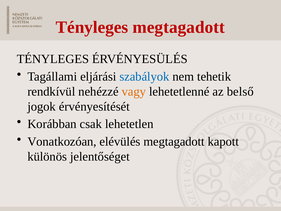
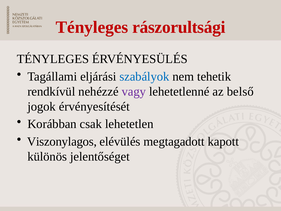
Tényleges megtagadott: megtagadott -> rászorultsági
vagy colour: orange -> purple
Vonatkozóan: Vonatkozóan -> Viszonylagos
